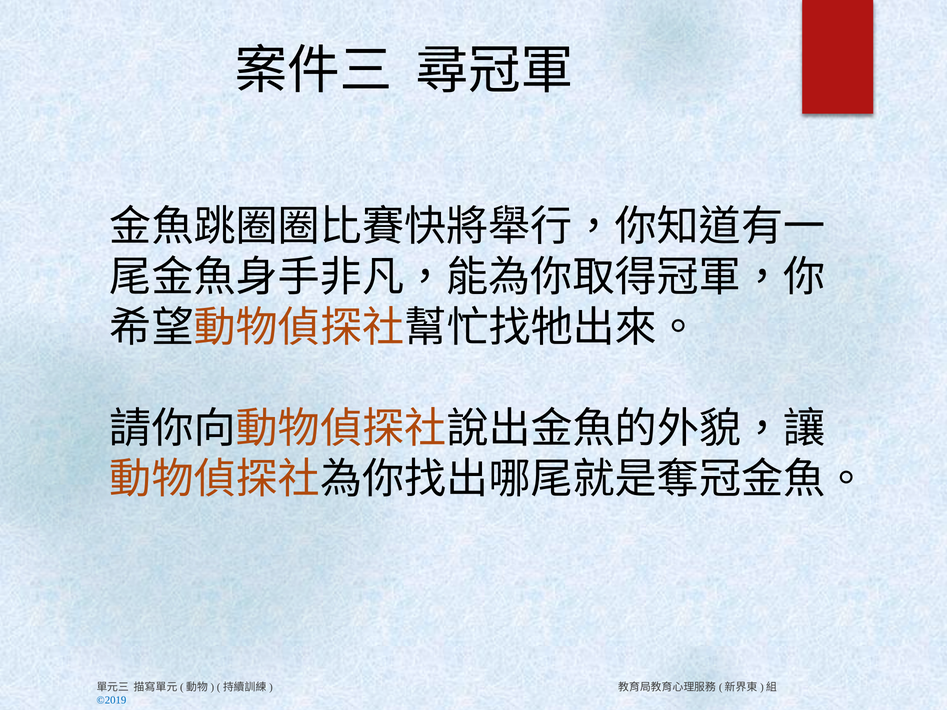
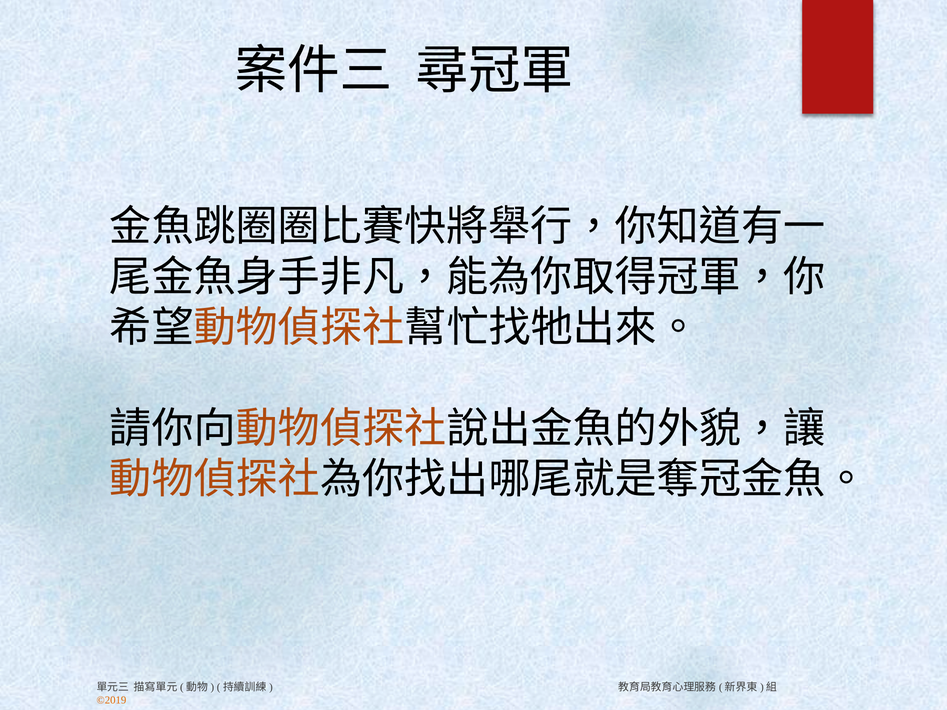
©2019 colour: blue -> orange
